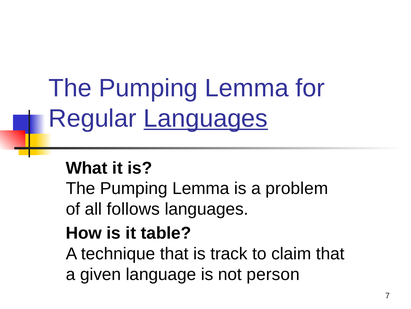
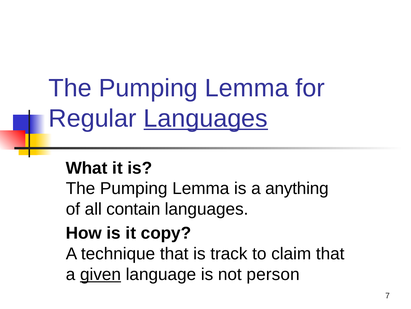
problem: problem -> anything
follows: follows -> contain
table: table -> copy
given underline: none -> present
